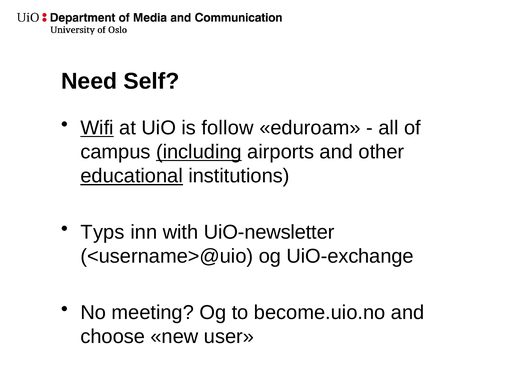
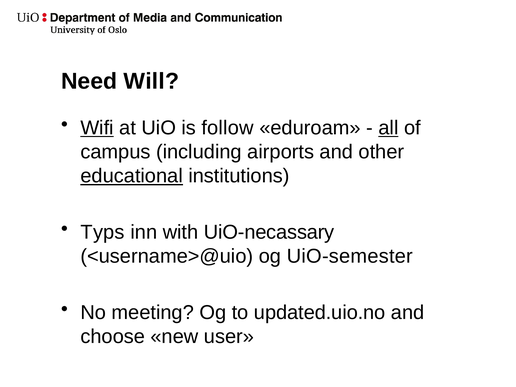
Self: Self -> Will
all underline: none -> present
including underline: present -> none
UiO-newsletter: UiO-newsletter -> UiO-necassary
UiO-exchange: UiO-exchange -> UiO-semester
become.uio.no: become.uio.no -> updated.uio.no
